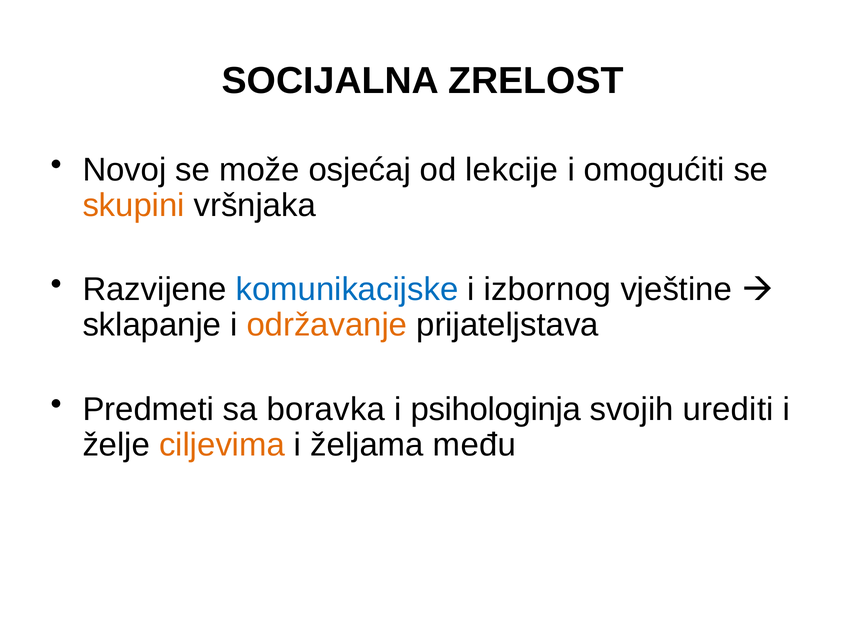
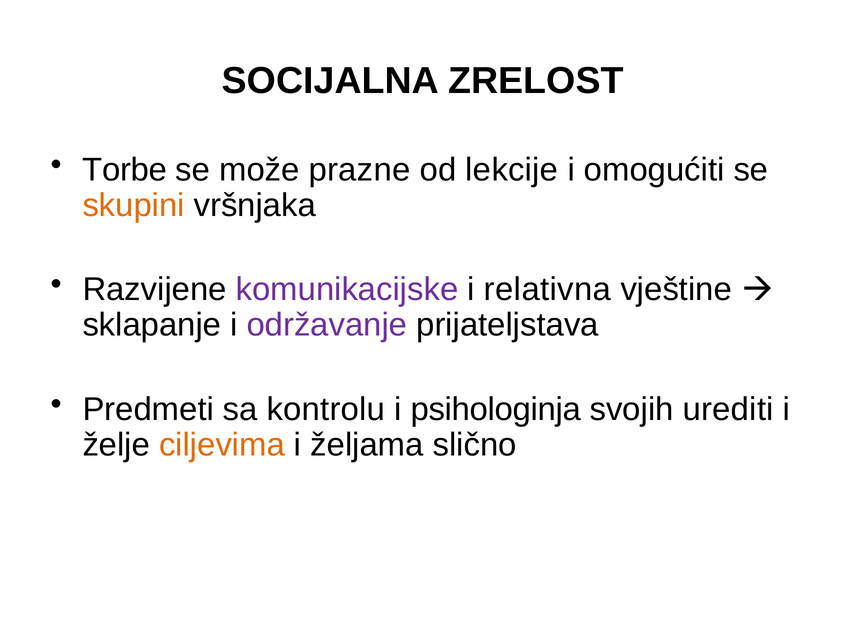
Novoj: Novoj -> Torbe
osjećaj: osjećaj -> prazne
komunikacijske colour: blue -> purple
izbornog: izbornog -> relativna
održavanje colour: orange -> purple
boravka: boravka -> kontrolu
među: među -> slično
